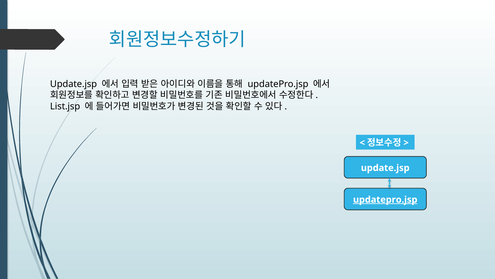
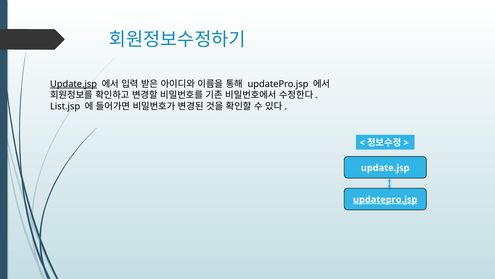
Update.jsp at (74, 84) underline: none -> present
